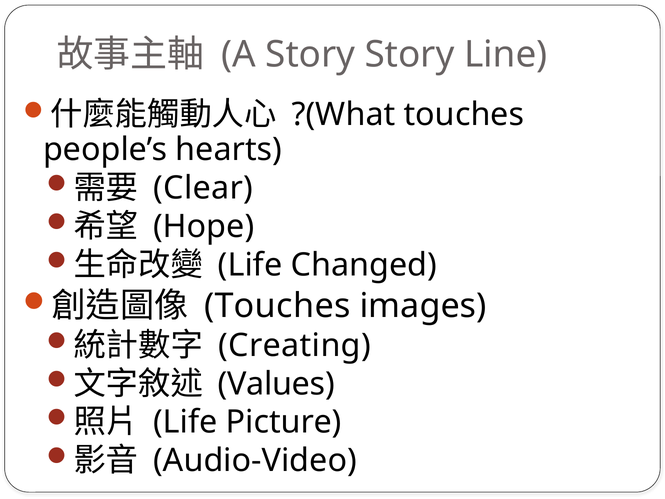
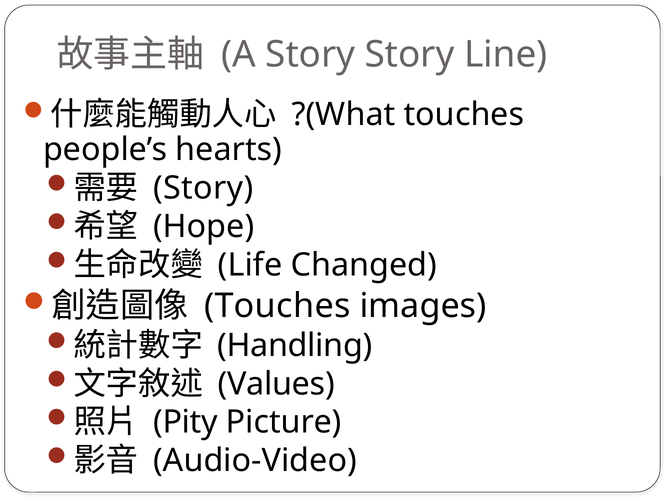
Clear at (203, 188): Clear -> Story
Creating: Creating -> Handling
Life at (185, 422): Life -> Pity
